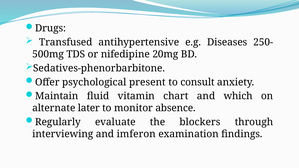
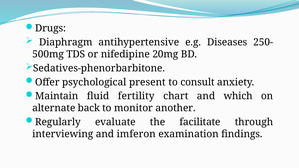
Transfused: Transfused -> Diaphragm
vitamin: vitamin -> fertility
later: later -> back
absence: absence -> another
blockers: blockers -> facilitate
